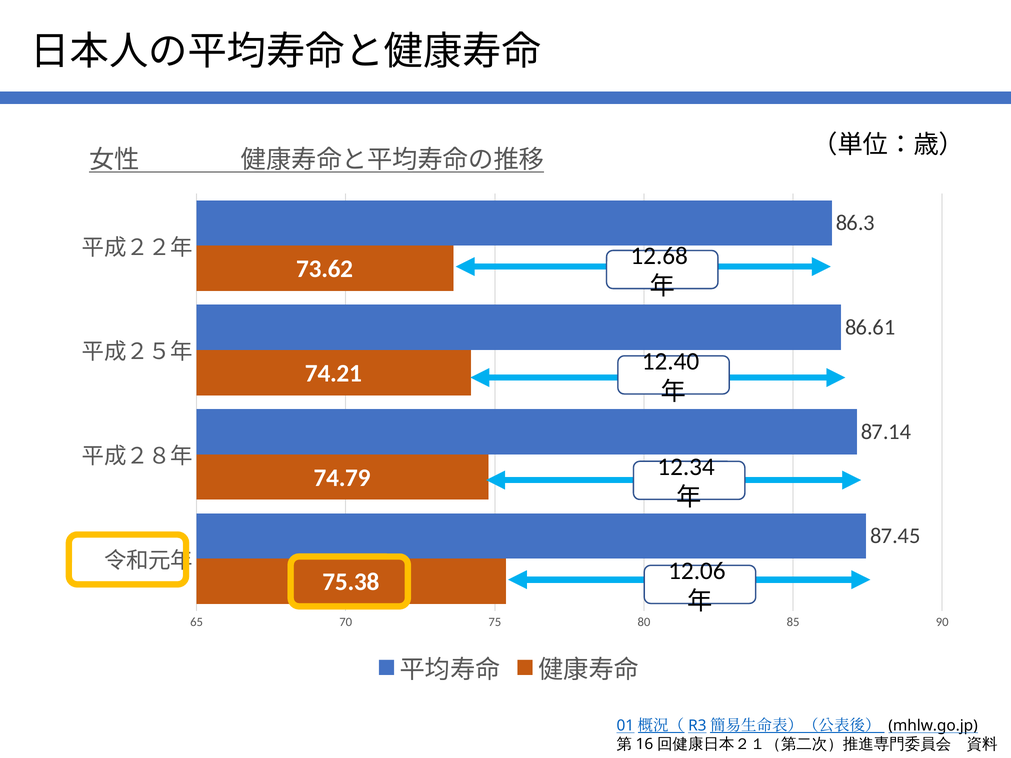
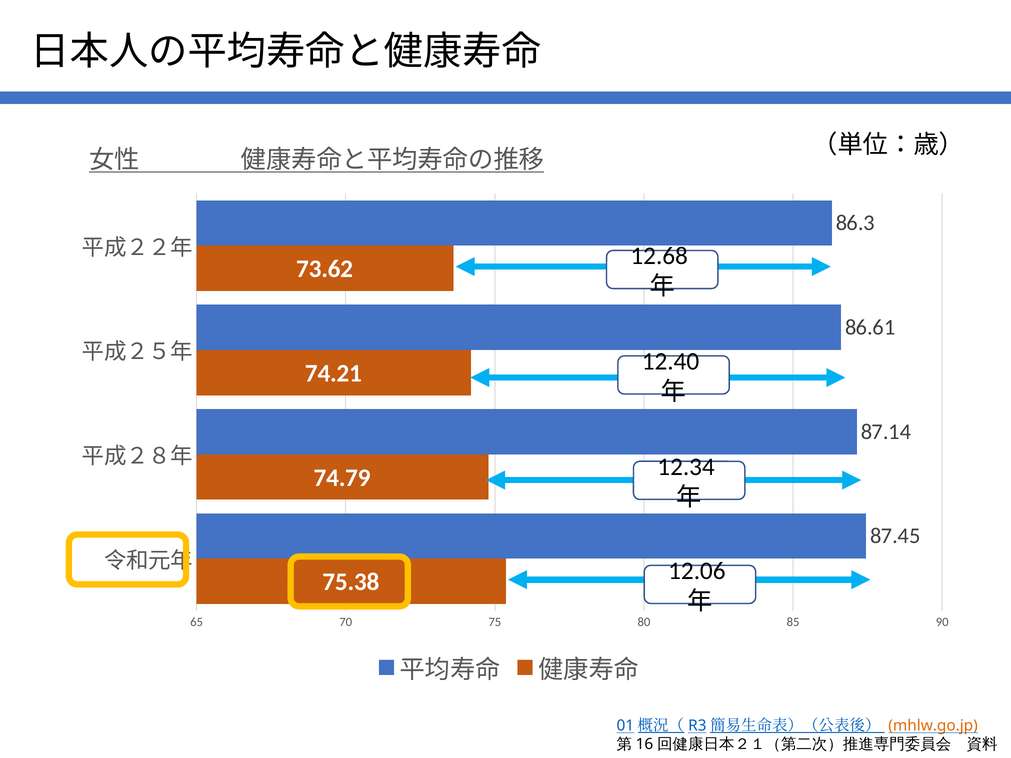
mhlw.go.jp colour: black -> orange
